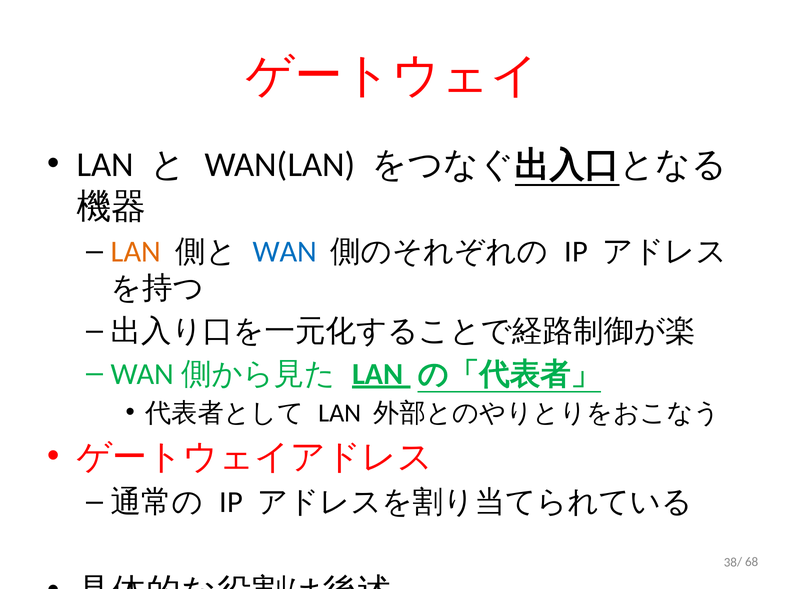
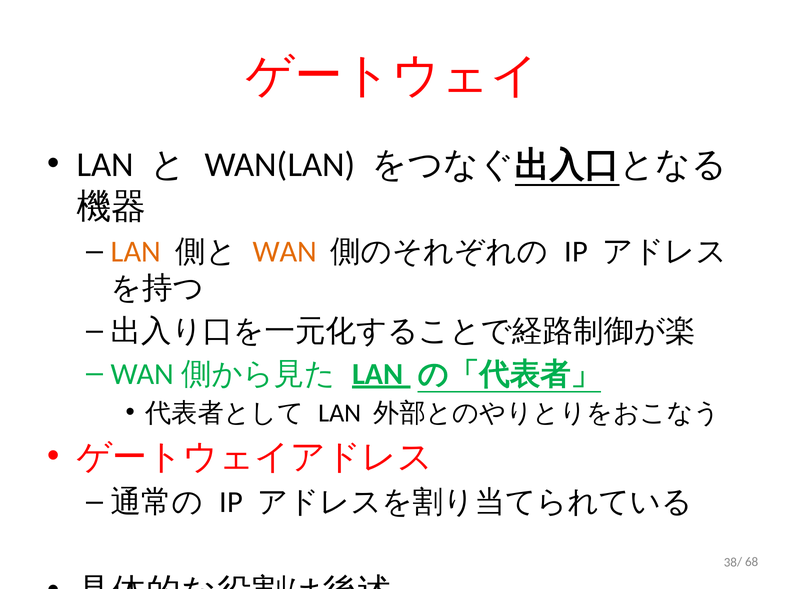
WAN colour: blue -> orange
